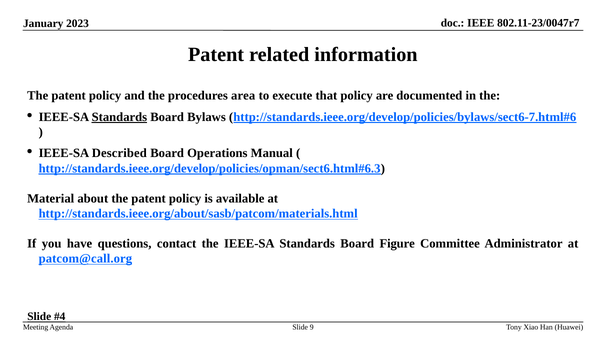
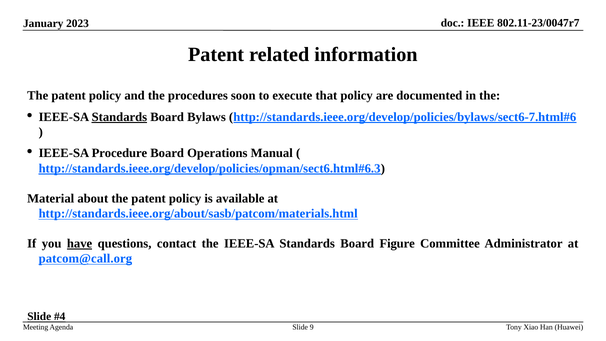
area: area -> soon
Described: Described -> Procedure
have underline: none -> present
